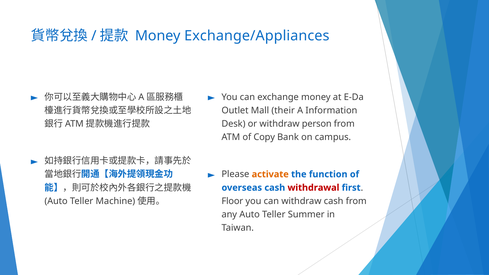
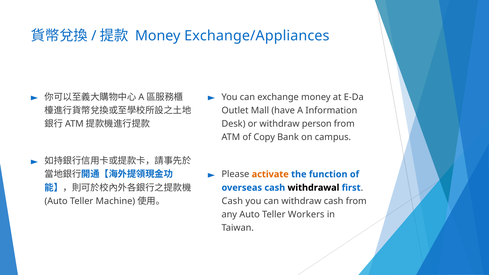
their: their -> have
withdrawal colour: red -> black
Floor at (232, 201): Floor -> Cash
Summer: Summer -> Workers
